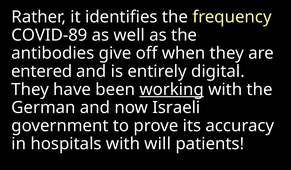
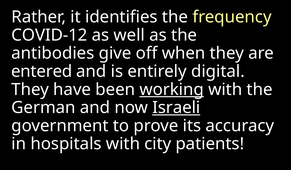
COVID-89: COVID-89 -> COVID-12
Israeli underline: none -> present
will: will -> city
